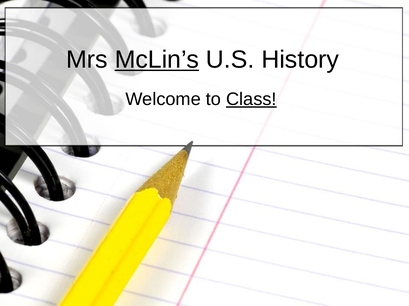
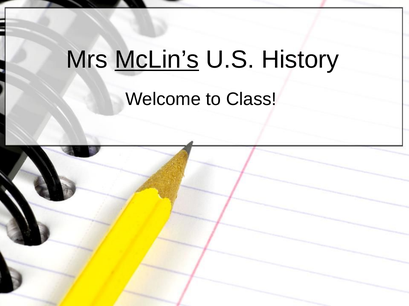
Class underline: present -> none
